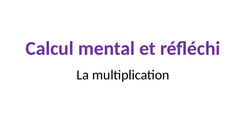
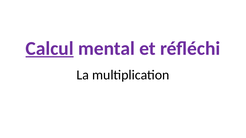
Calcul underline: none -> present
